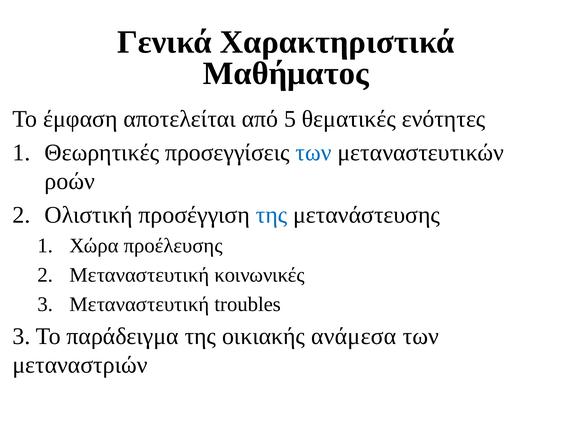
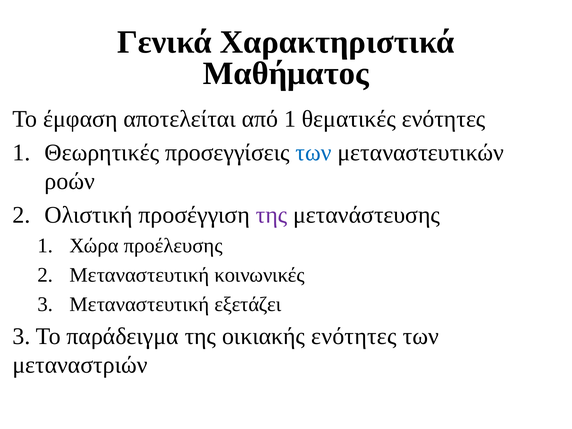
από 5: 5 -> 1
της at (272, 215) colour: blue -> purple
troubles: troubles -> εξετάζει
οικιακής ανάμεσα: ανάμεσα -> ενότητες
